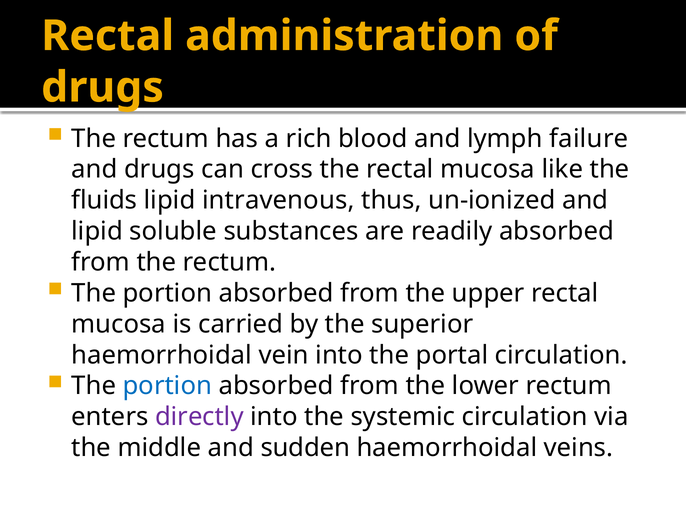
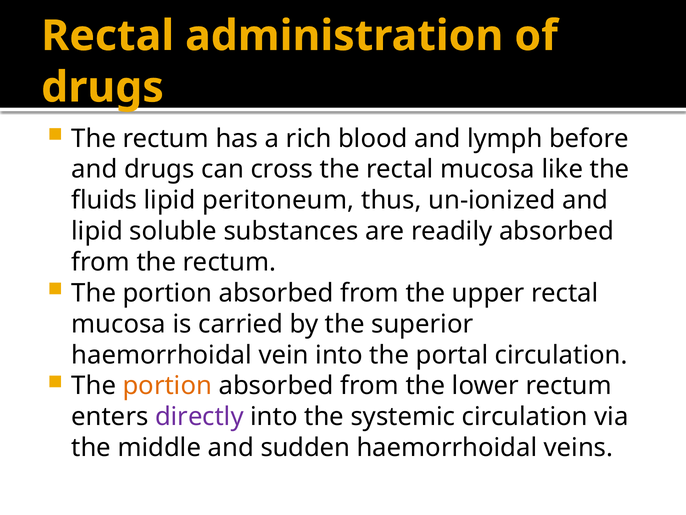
failure: failure -> before
intravenous: intravenous -> peritoneum
portion at (167, 386) colour: blue -> orange
